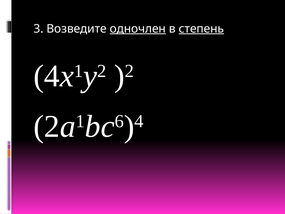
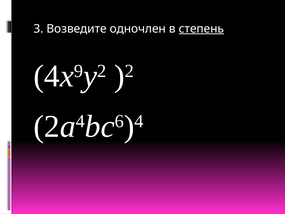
одночлен underline: present -> none
1 at (78, 71): 1 -> 9
1 at (80, 121): 1 -> 4
